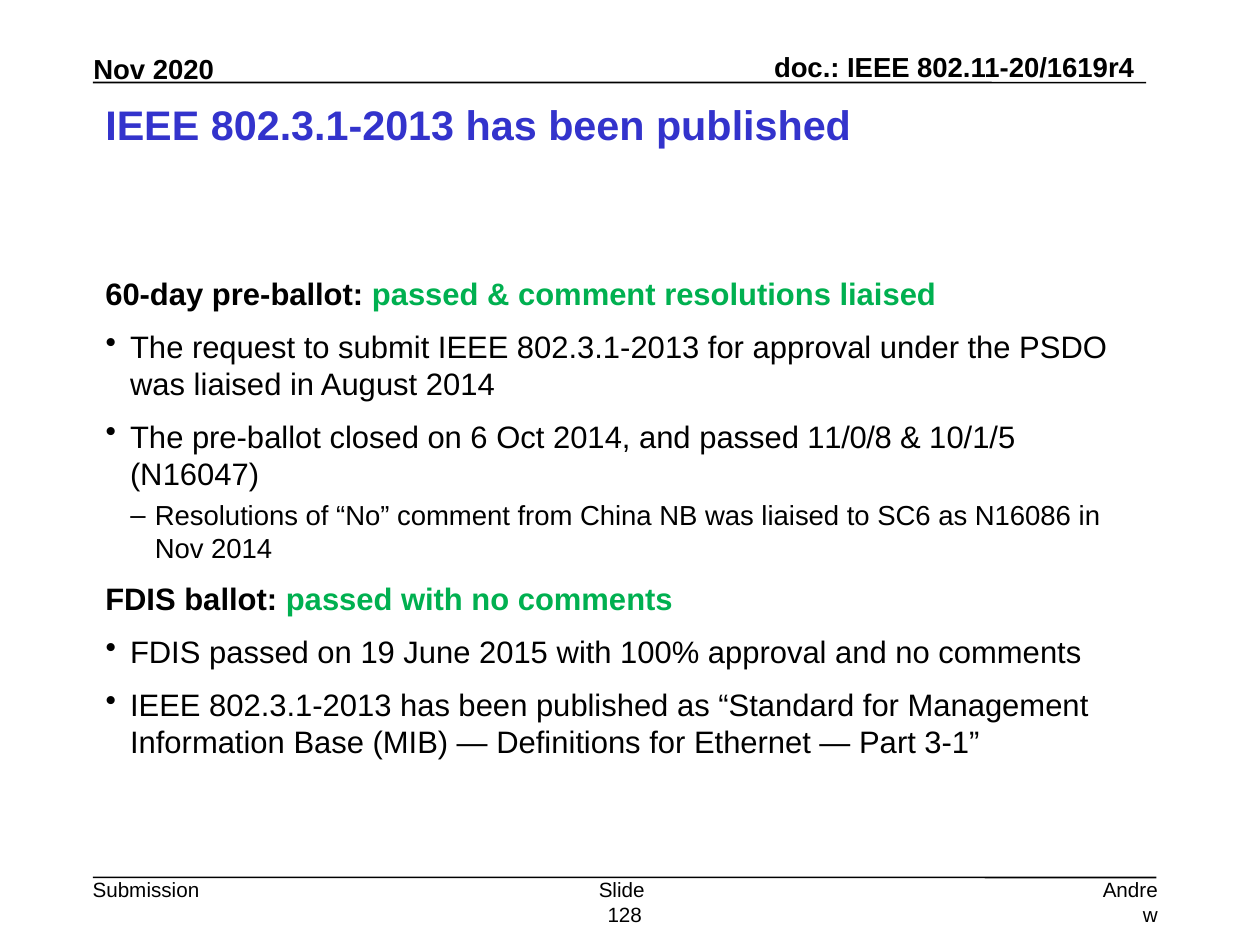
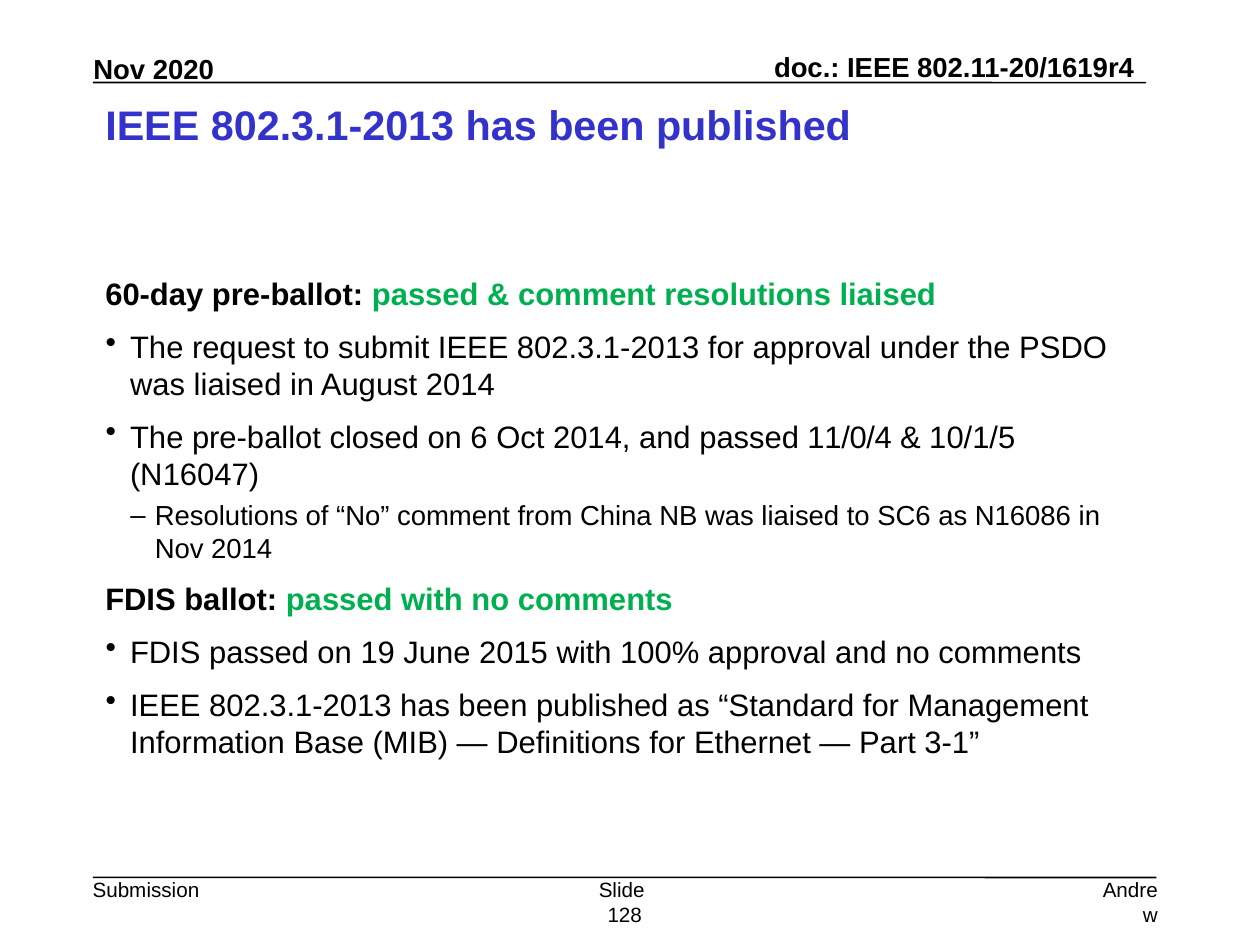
11/0/8: 11/0/8 -> 11/0/4
